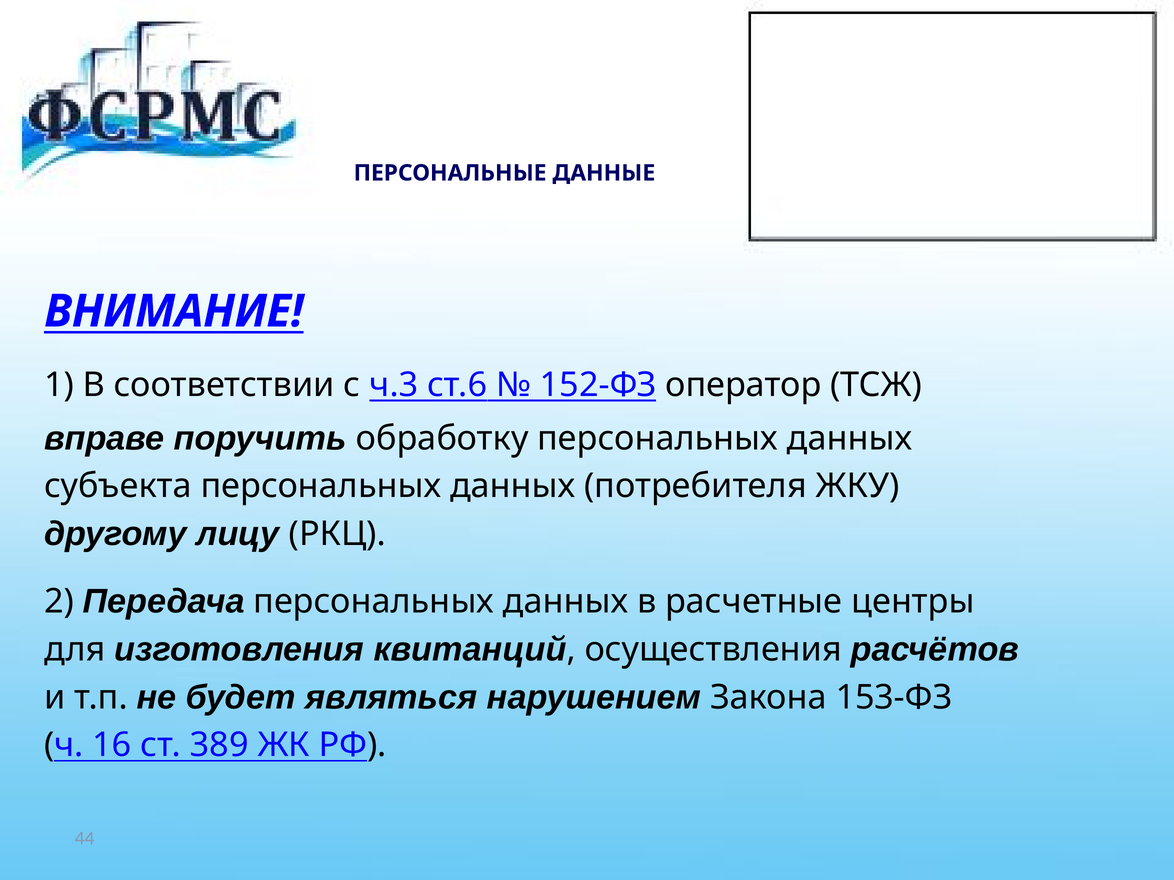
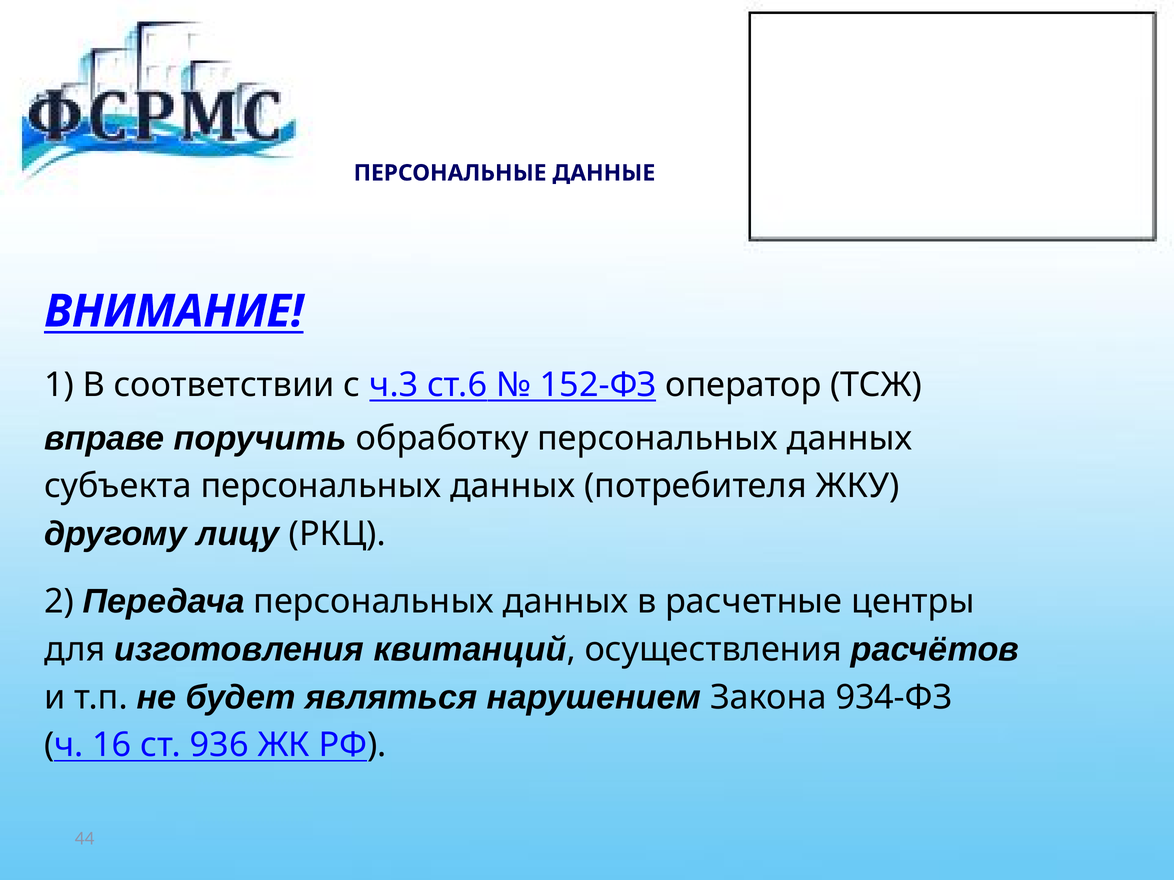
153-ФЗ: 153-ФЗ -> 934-ФЗ
389: 389 -> 936
